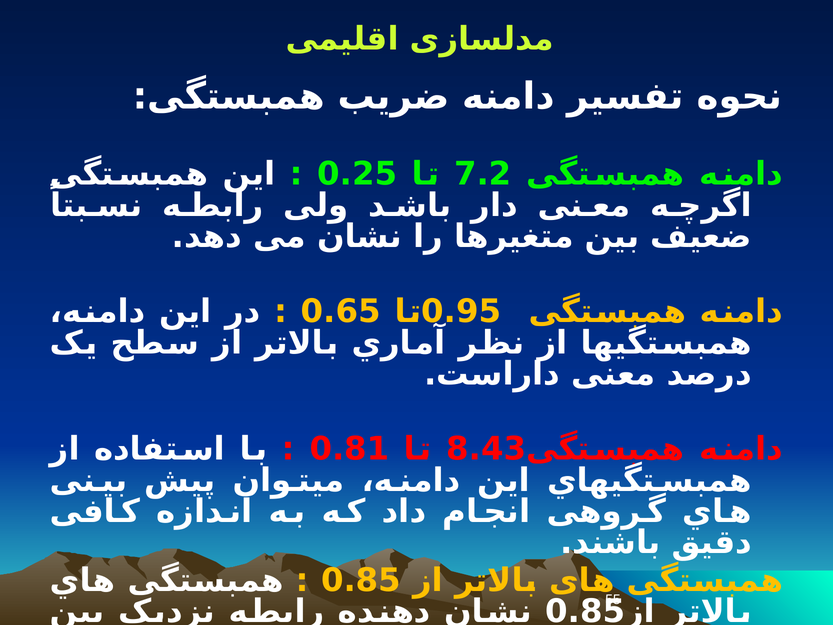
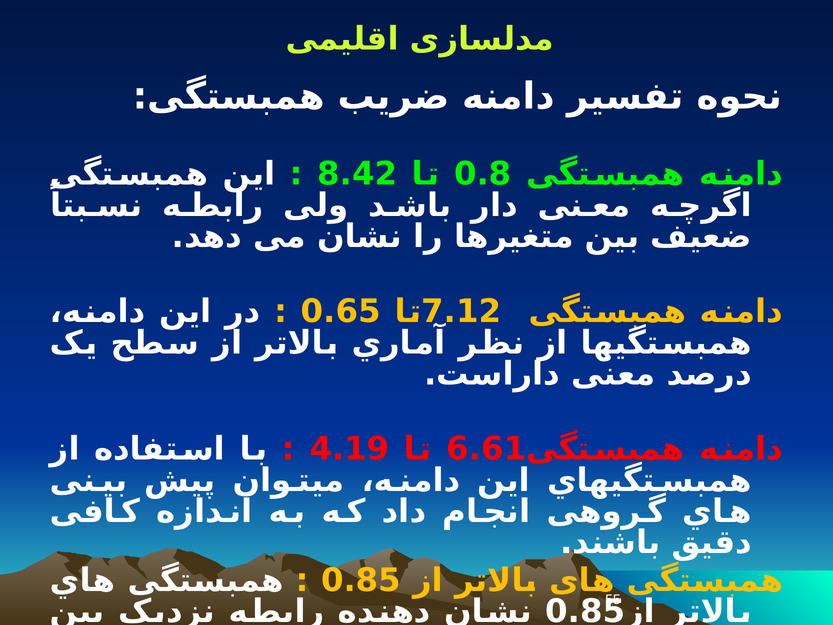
0.25: 0.25 -> 8.42
7.2: 7.2 -> 0.8
0.95: 0.95 -> 7.12
0.81: 0.81 -> 4.19
8.43: 8.43 -> 6.61
